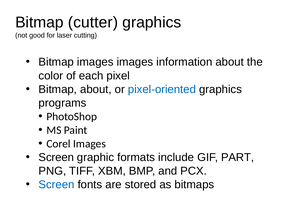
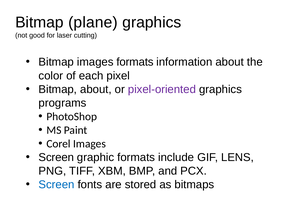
cutter: cutter -> plane
images images: images -> formats
pixel-oriented colour: blue -> purple
PART: PART -> LENS
